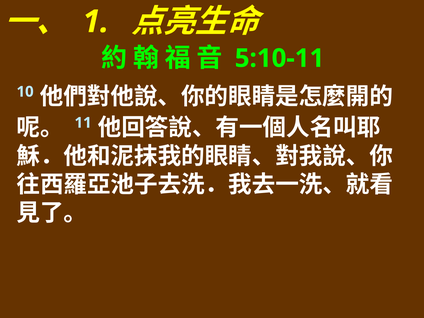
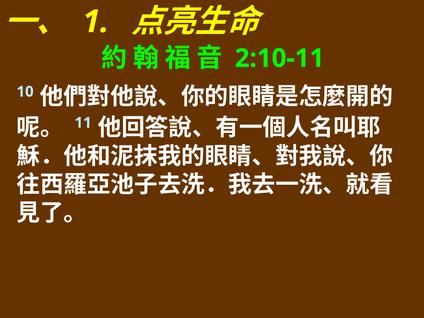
5:10-11: 5:10-11 -> 2:10-11
